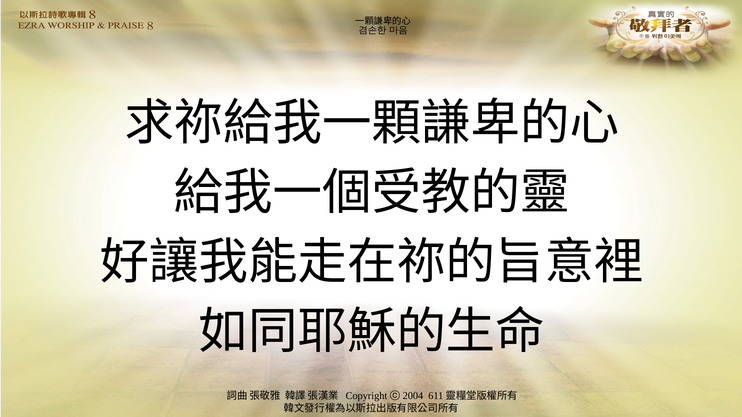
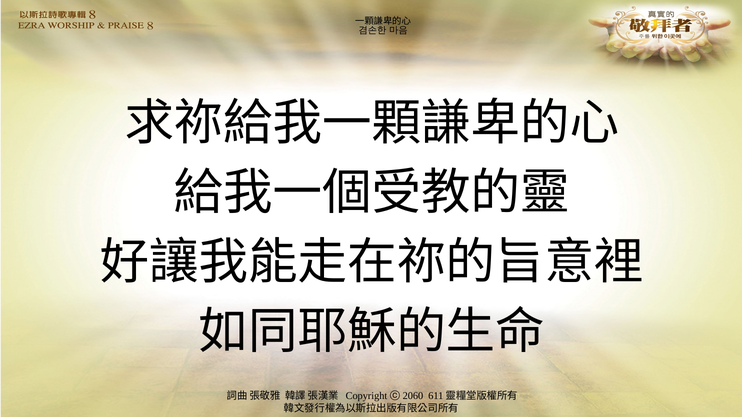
2004: 2004 -> 2060
